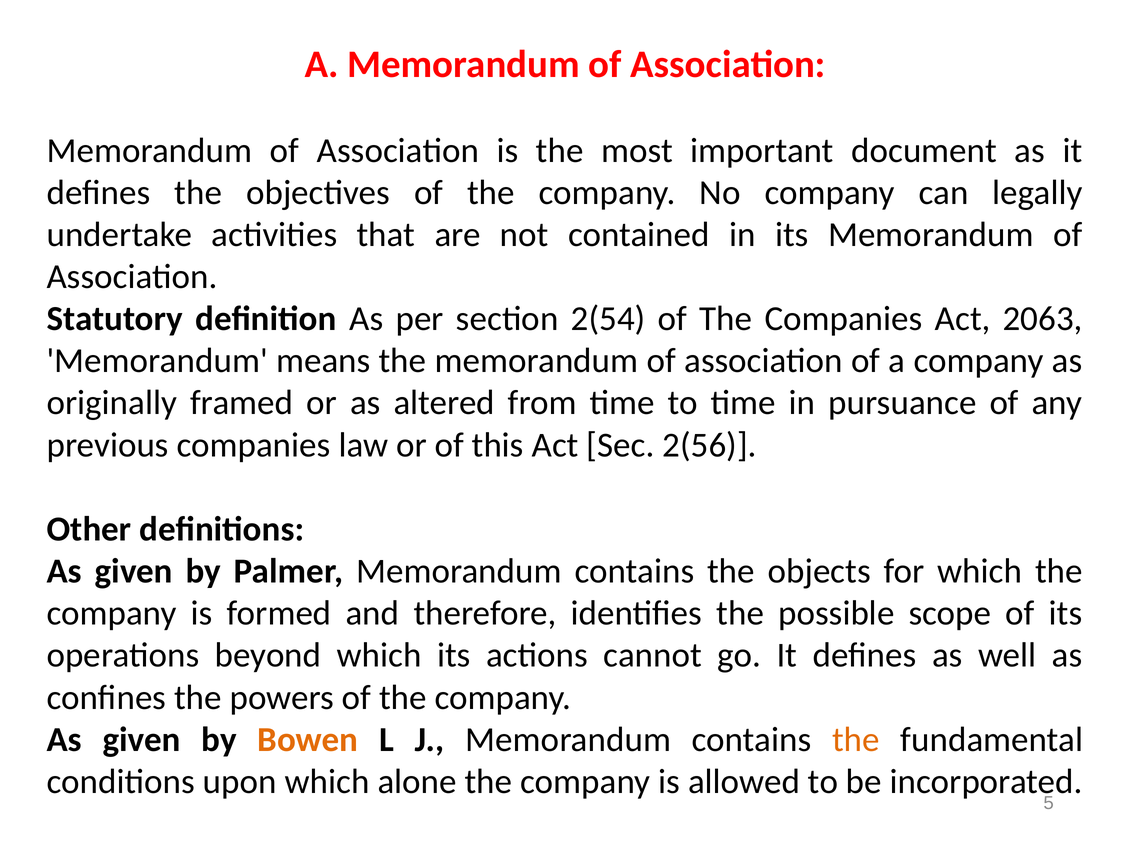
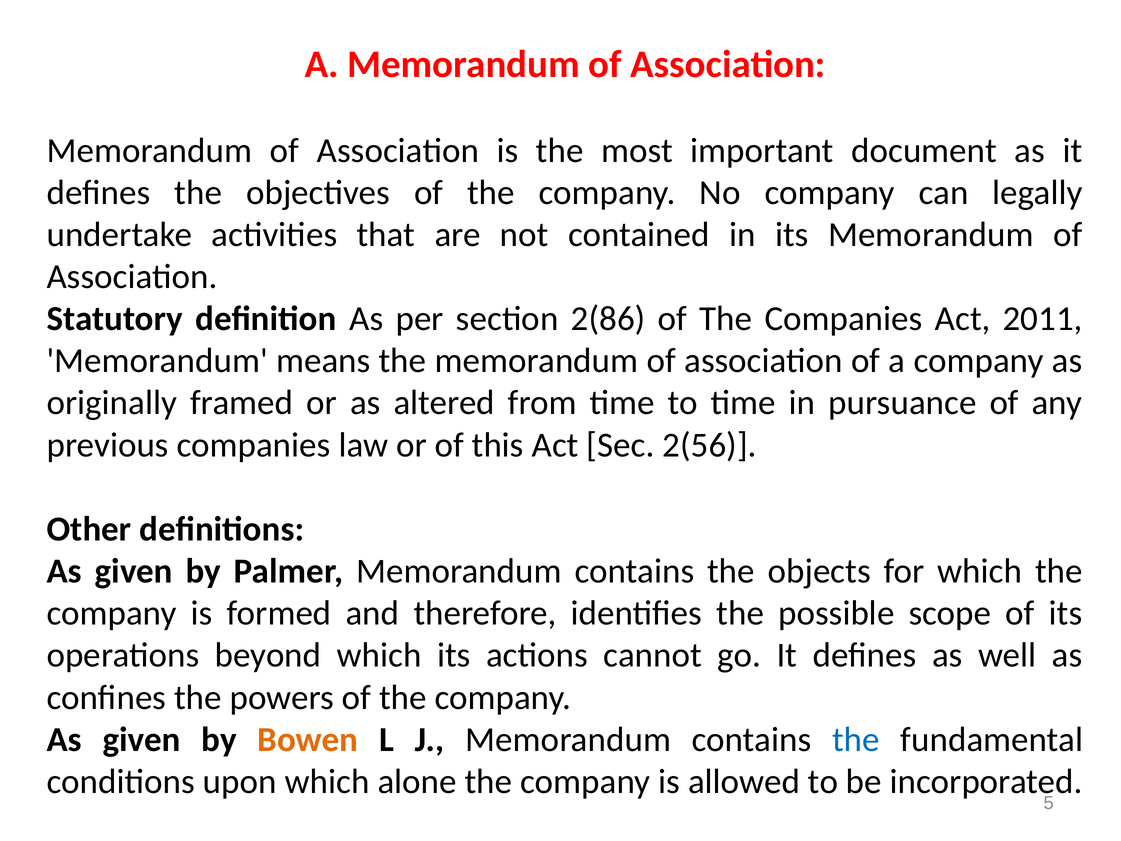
2(54: 2(54 -> 2(86
2063: 2063 -> 2011
the at (856, 739) colour: orange -> blue
